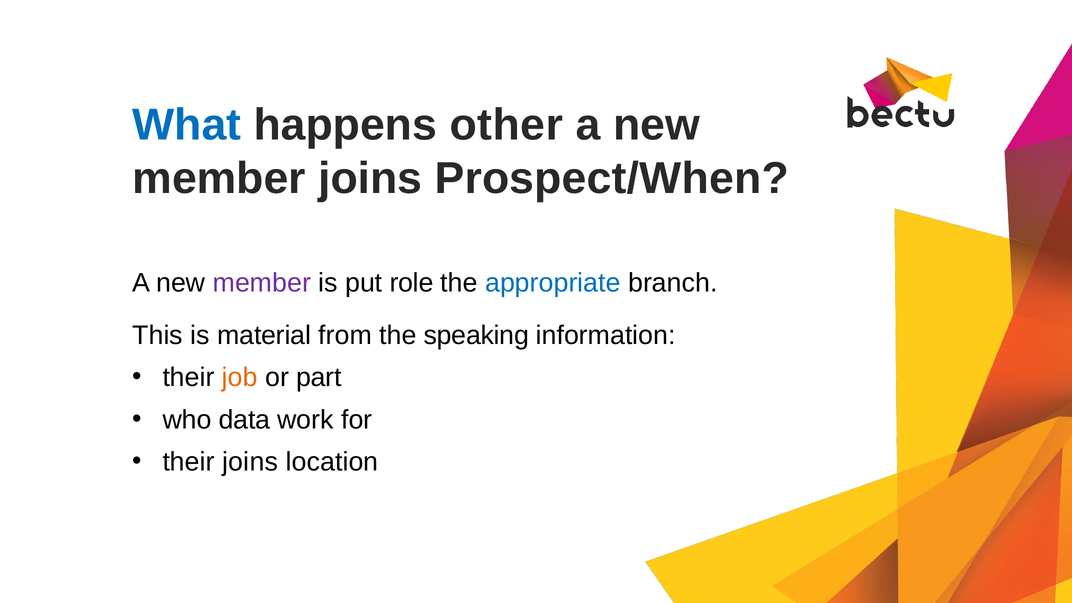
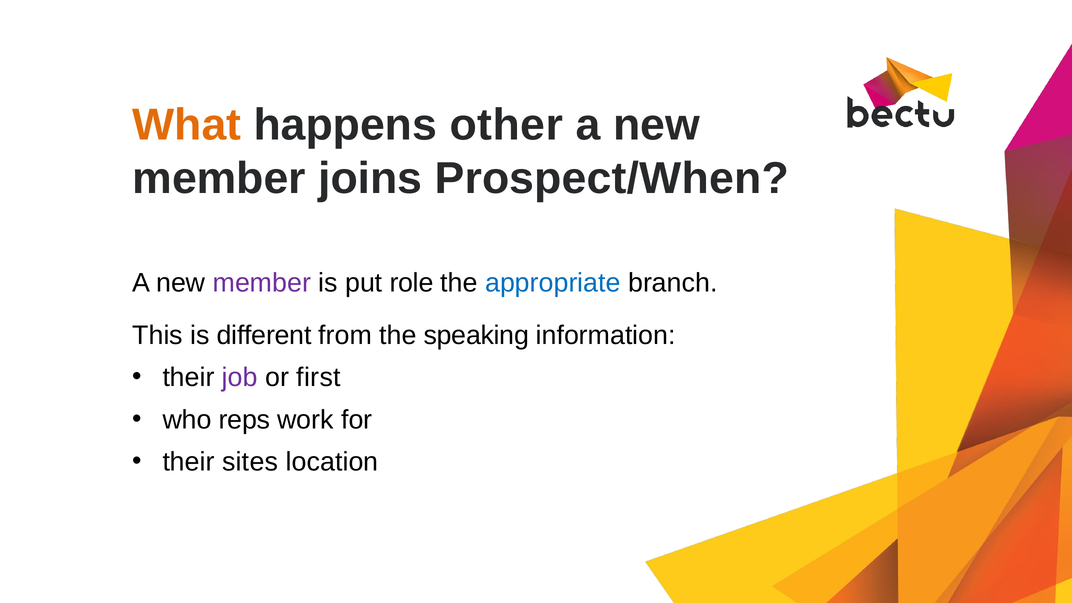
What colour: blue -> orange
material: material -> different
job colour: orange -> purple
part: part -> first
data: data -> reps
their joins: joins -> sites
